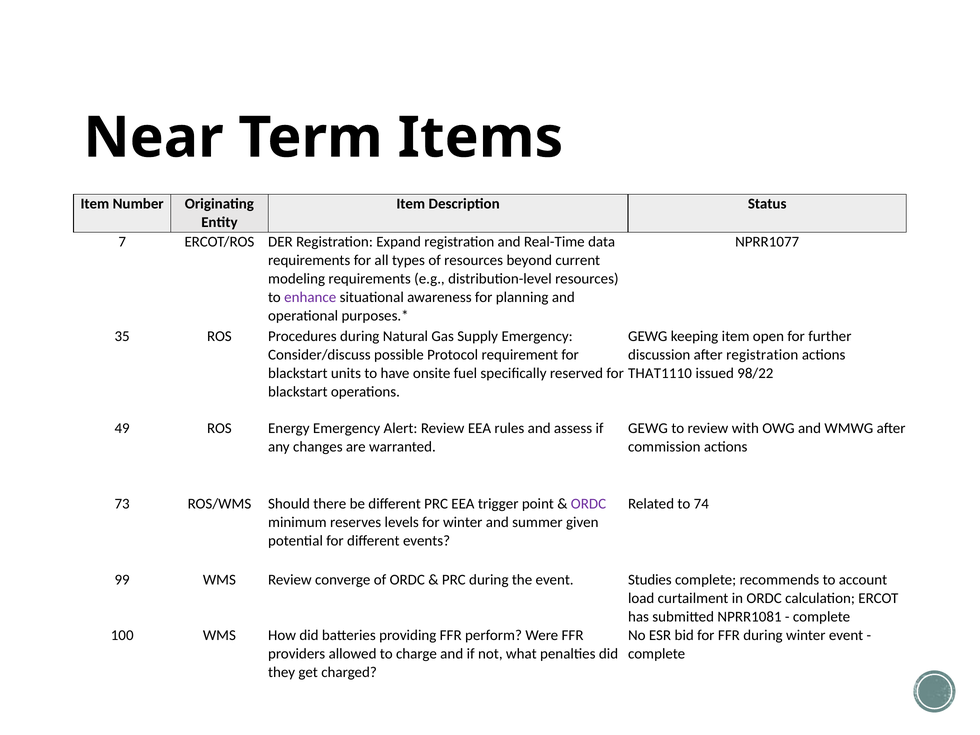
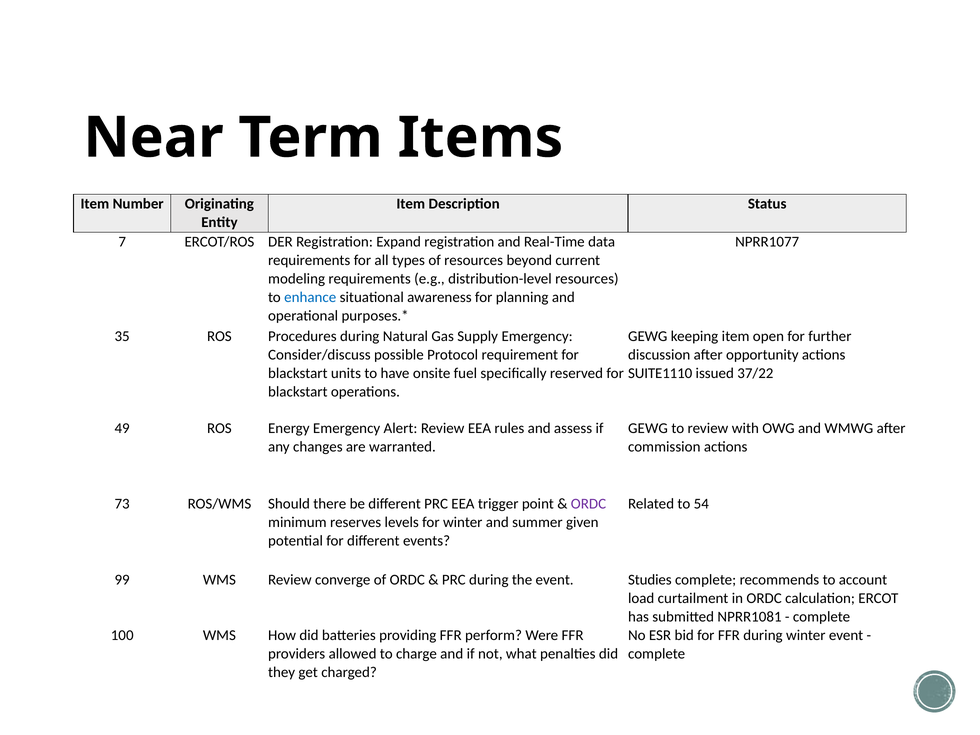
enhance colour: purple -> blue
after registration: registration -> opportunity
THAT1110: THAT1110 -> SUITE1110
98/22: 98/22 -> 37/22
74: 74 -> 54
